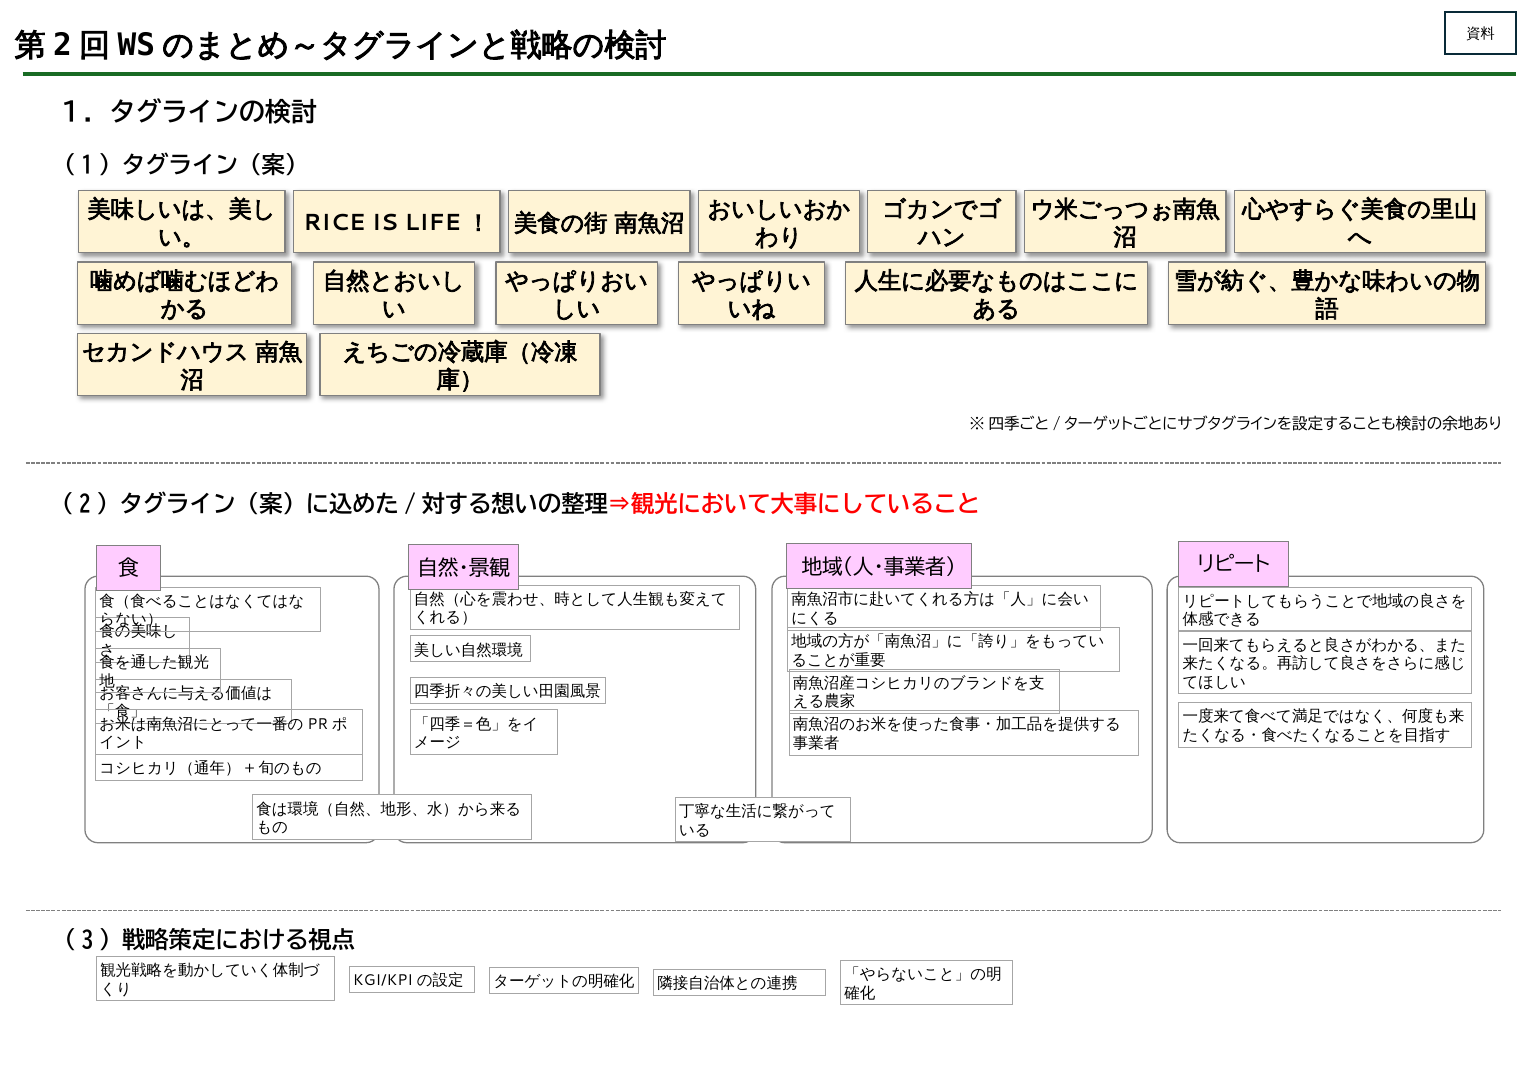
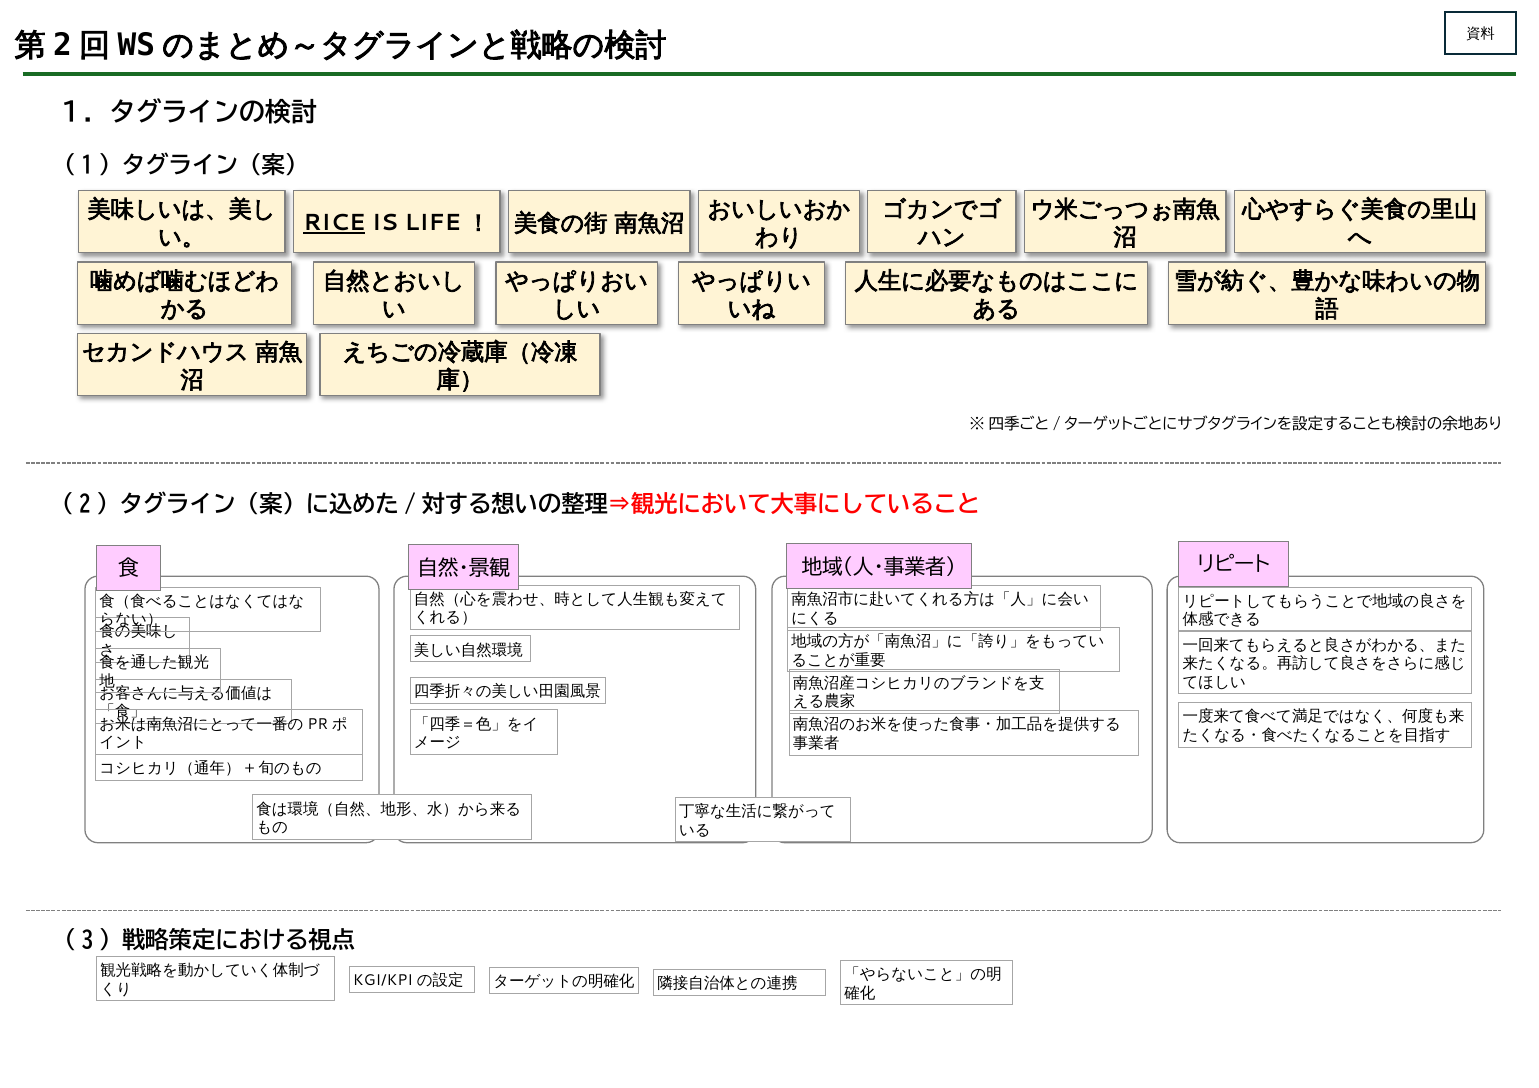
RICE underline: none -> present
